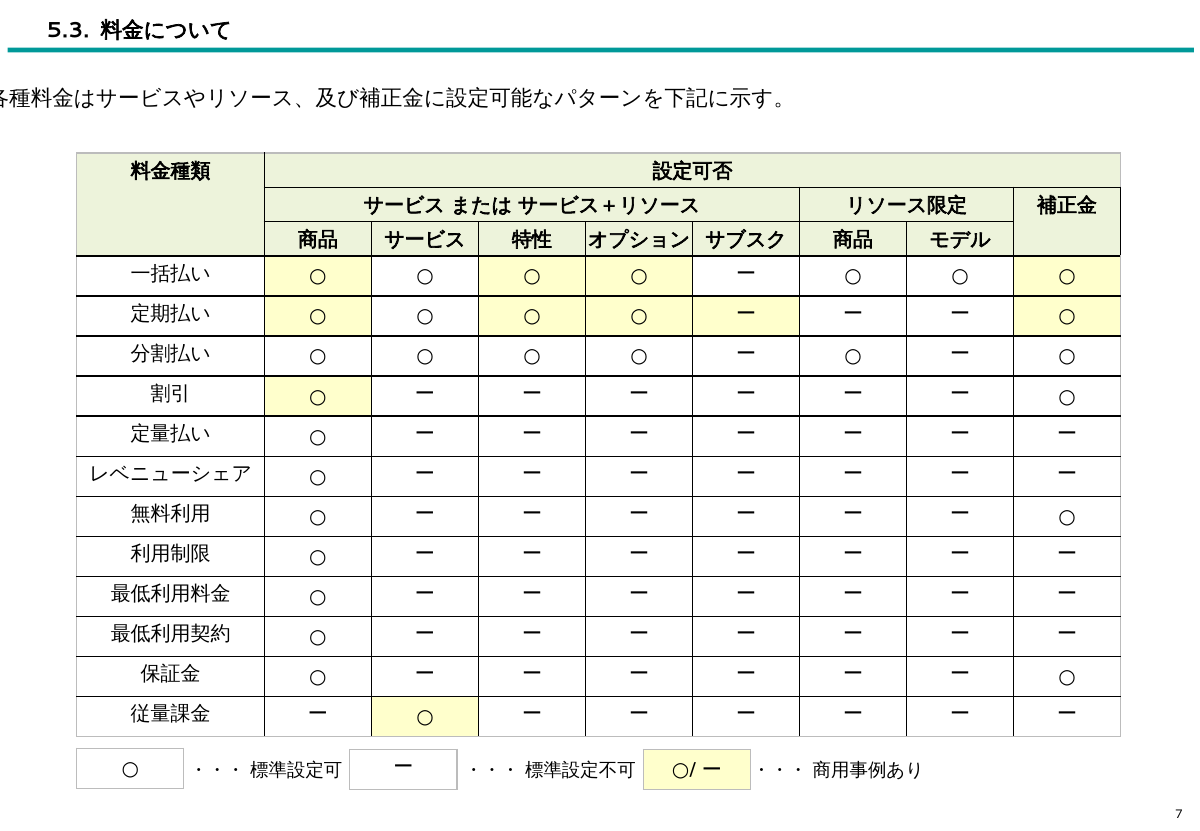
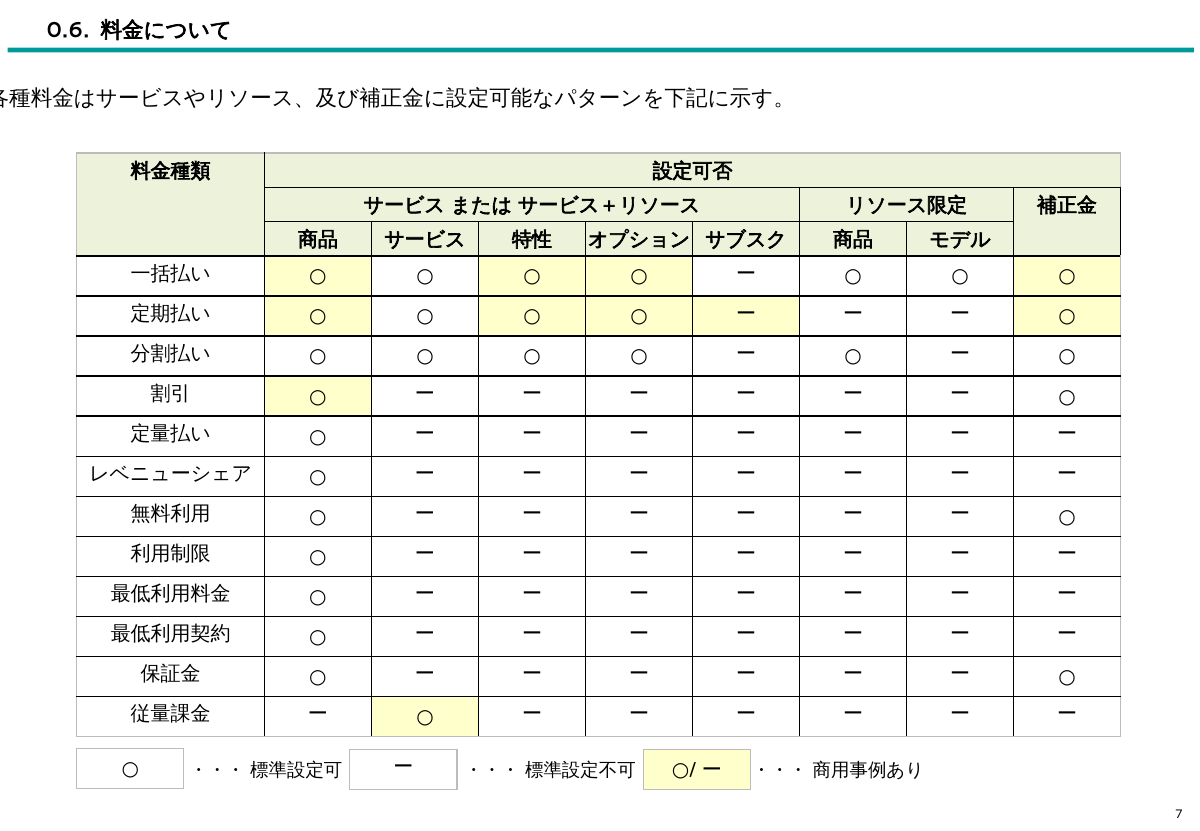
5.3: 5.3 -> 0.6
